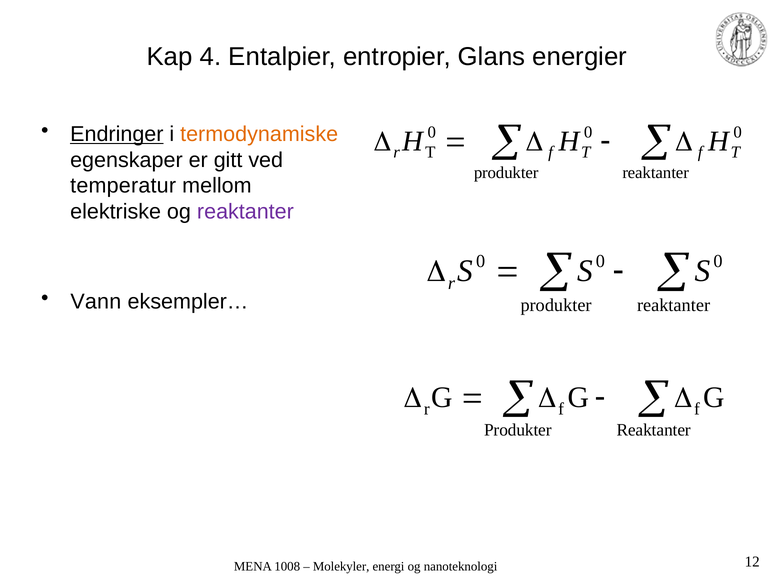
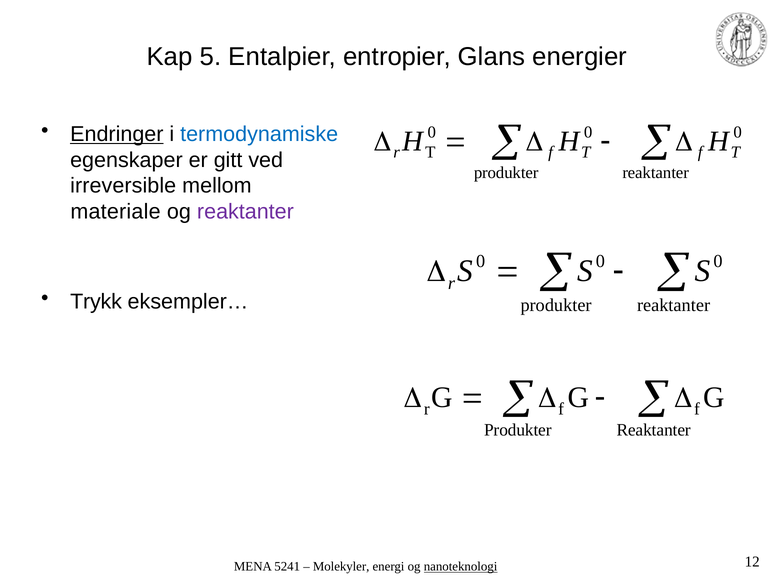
4: 4 -> 5
termodynamiske colour: orange -> blue
temperatur: temperatur -> irreversible
elektriske: elektriske -> materiale
Vann: Vann -> Trykk
1008: 1008 -> 5241
nanoteknologi underline: none -> present
